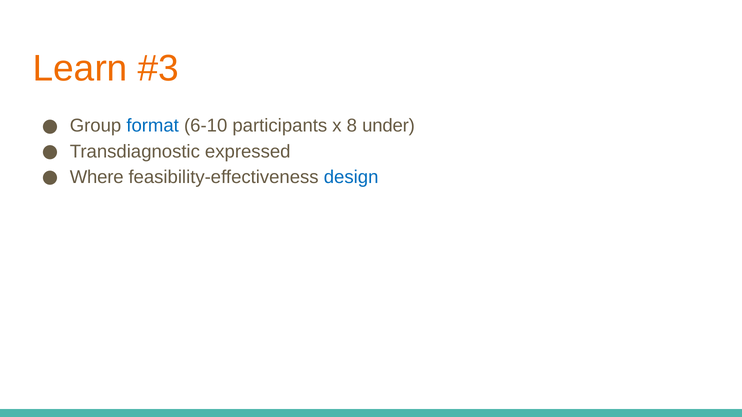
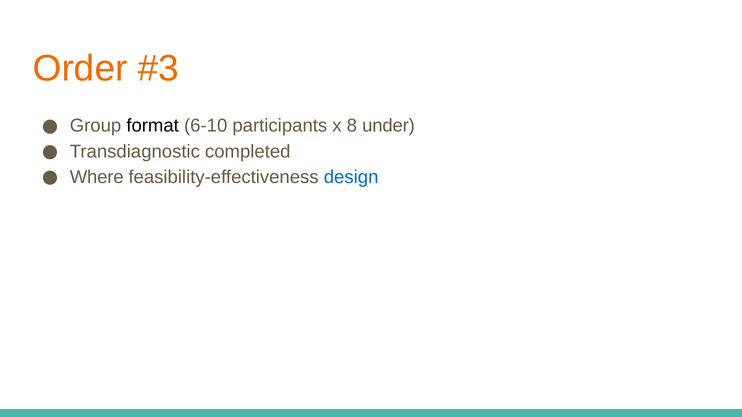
Learn: Learn -> Order
format colour: blue -> black
expressed: expressed -> completed
